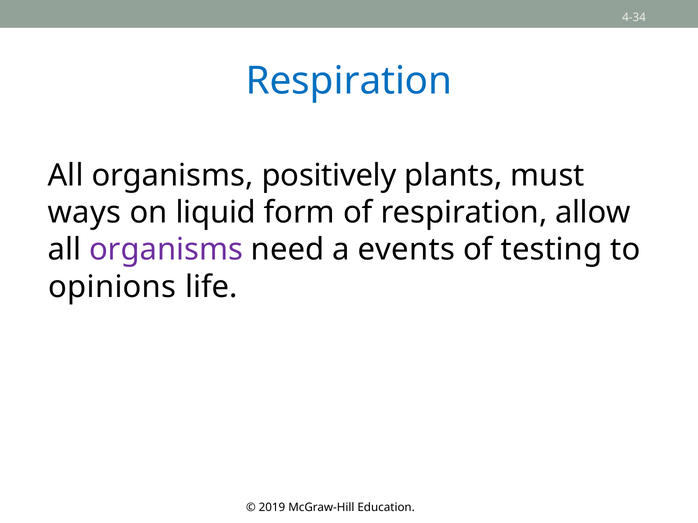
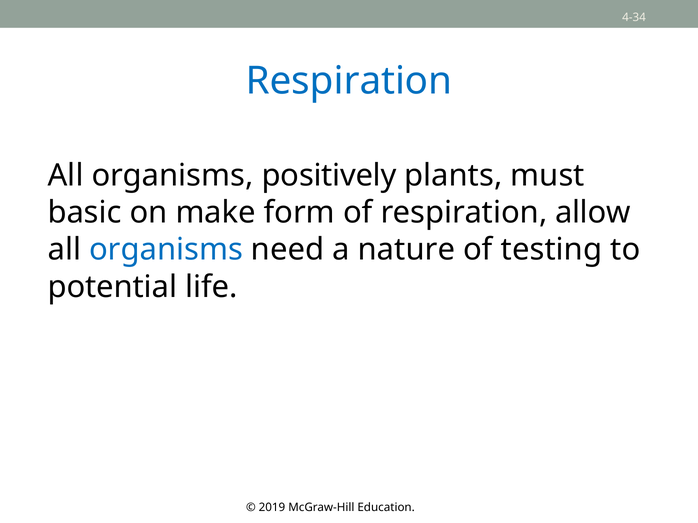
ways: ways -> basic
liquid: liquid -> make
organisms at (166, 250) colour: purple -> blue
events: events -> nature
opinions: opinions -> potential
